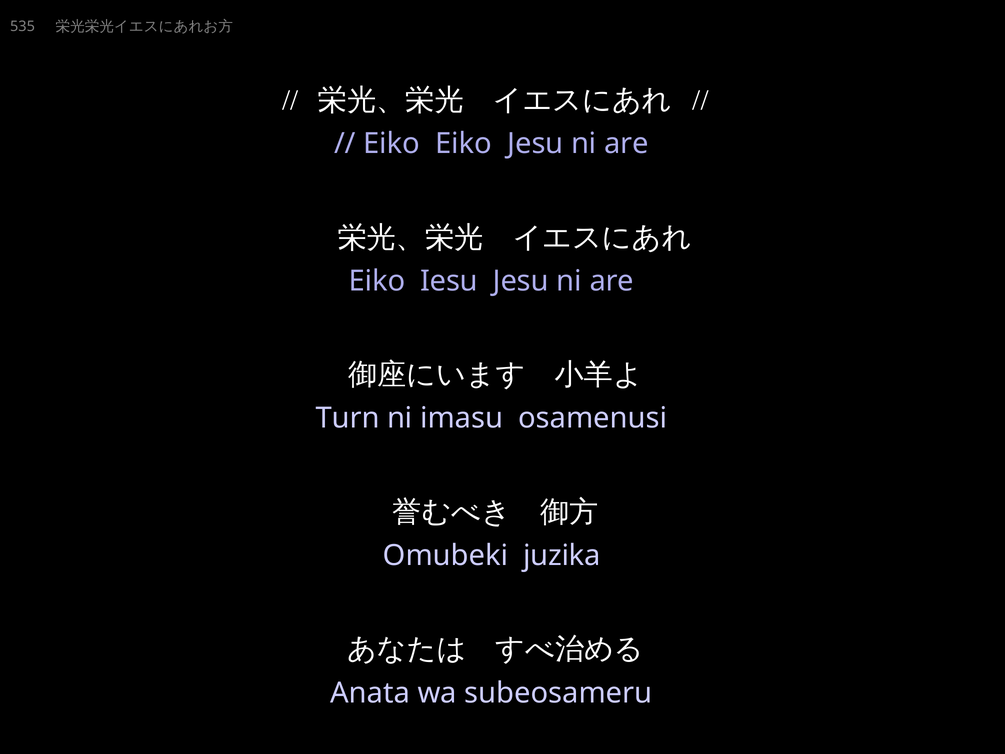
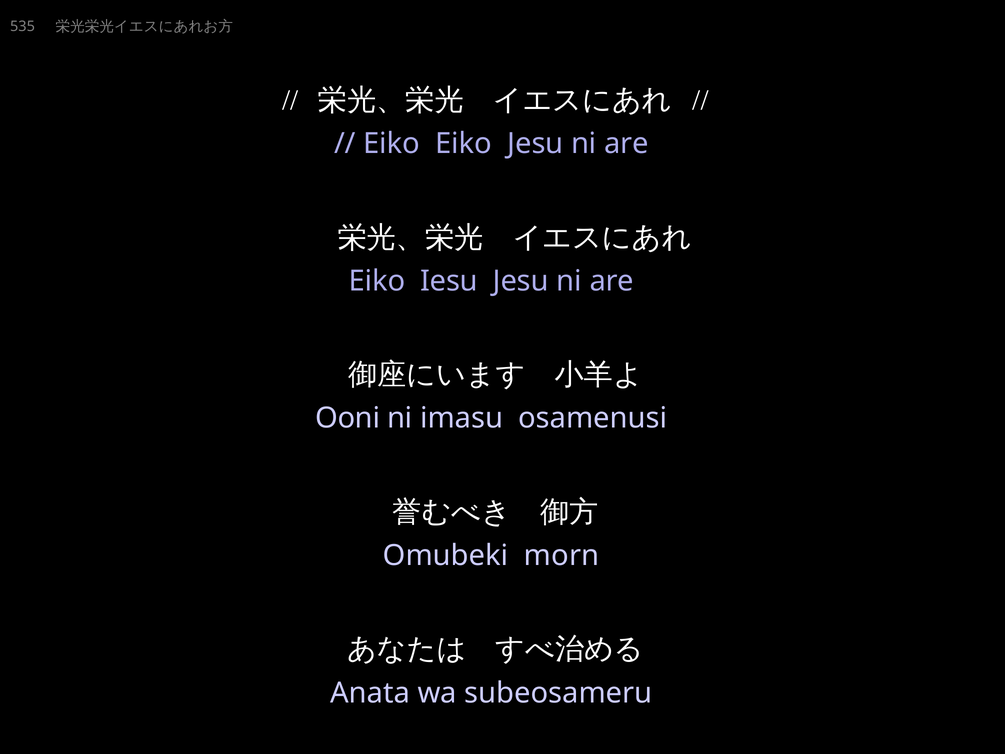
Turn: Turn -> Ooni
juzika: juzika -> morn
